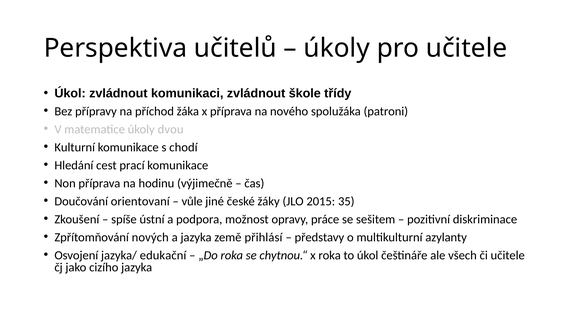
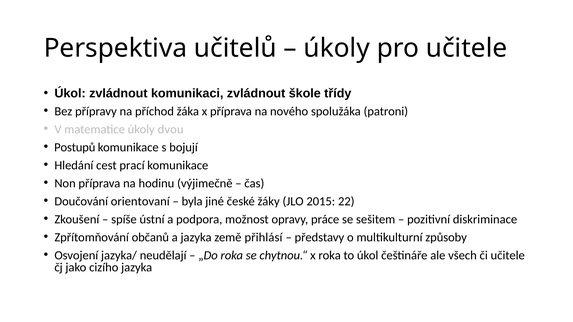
Kulturní: Kulturní -> Postupů
chodí: chodí -> bojují
vůle: vůle -> byla
35: 35 -> 22
nových: nových -> občanů
azylanty: azylanty -> způsoby
edukační: edukační -> neudělají
